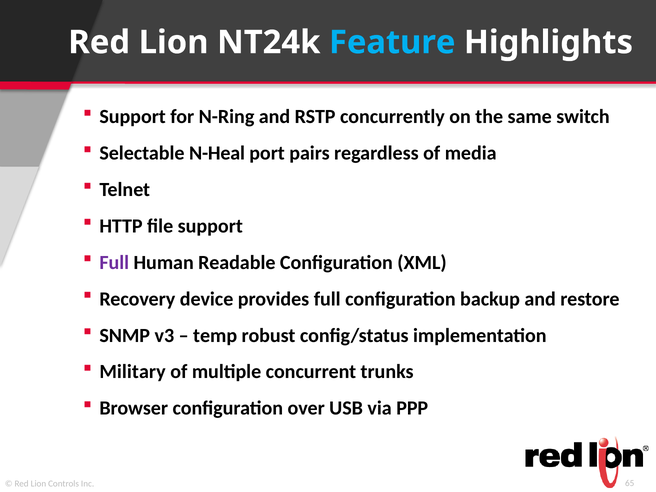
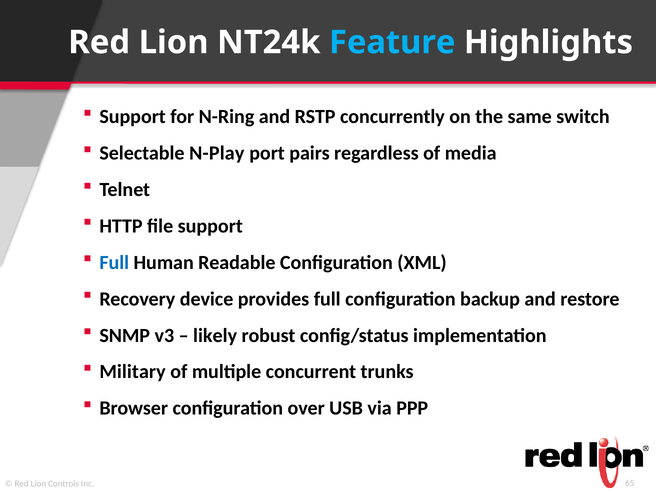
N-Heal: N-Heal -> N-Play
Full at (114, 263) colour: purple -> blue
temp: temp -> likely
